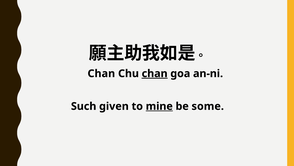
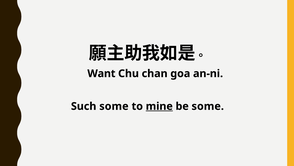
Chan at (101, 73): Chan -> Want
chan at (155, 73) underline: present -> none
Such given: given -> some
